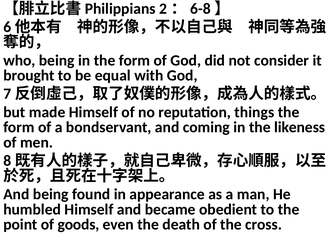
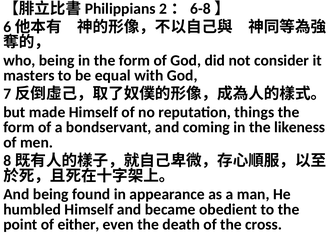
brought: brought -> masters
goods: goods -> either
